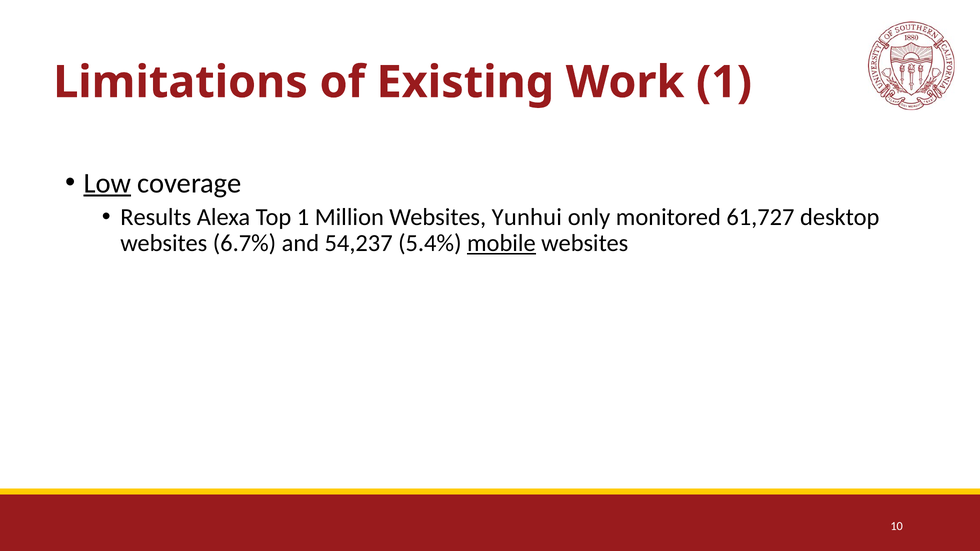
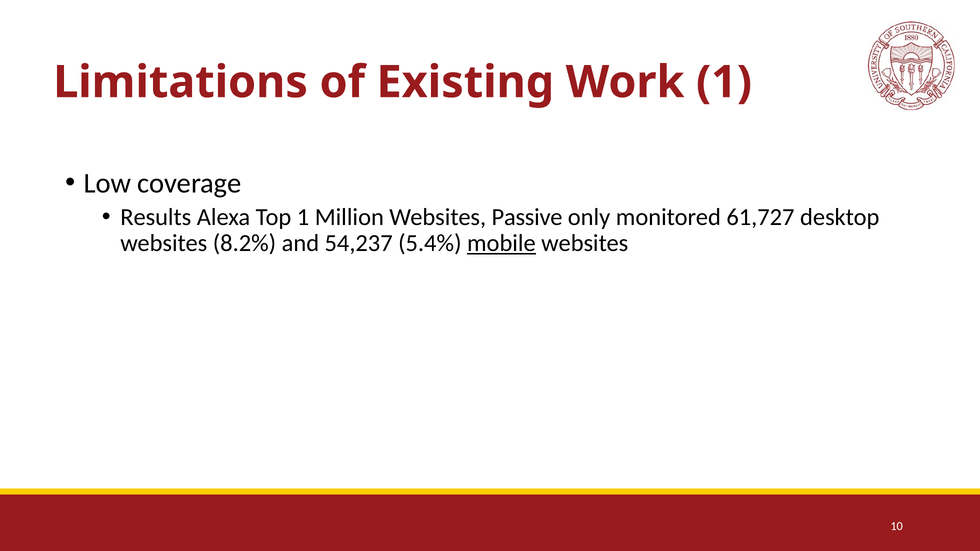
Low underline: present -> none
Yunhui: Yunhui -> Passive
6.7%: 6.7% -> 8.2%
